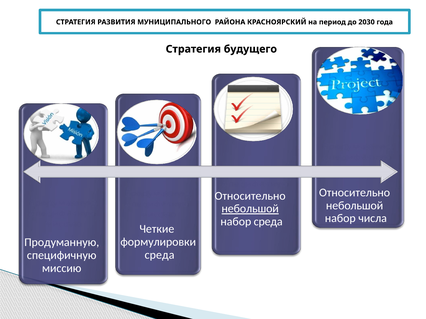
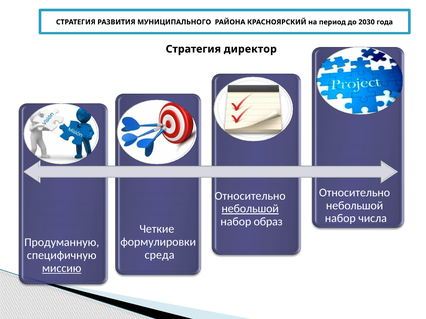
будущего: будущего -> директор
набор среда: среда -> образ
миссию underline: none -> present
